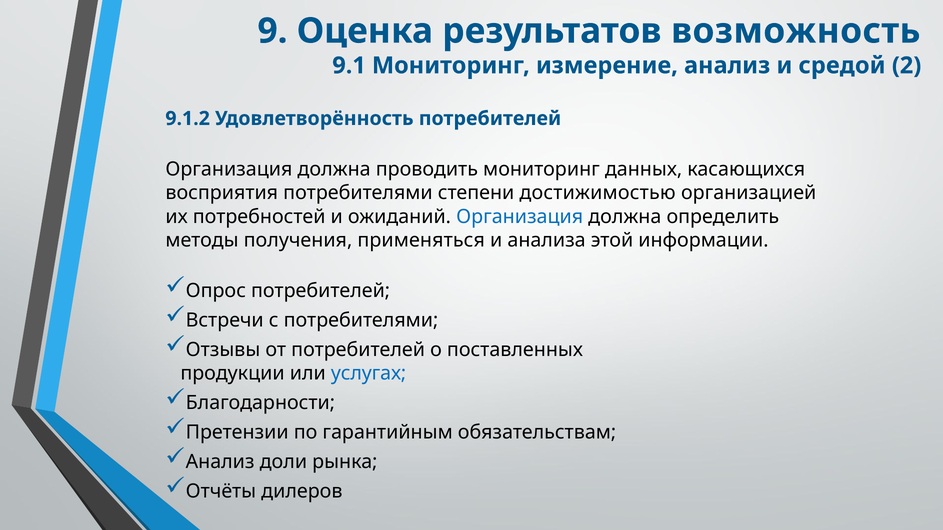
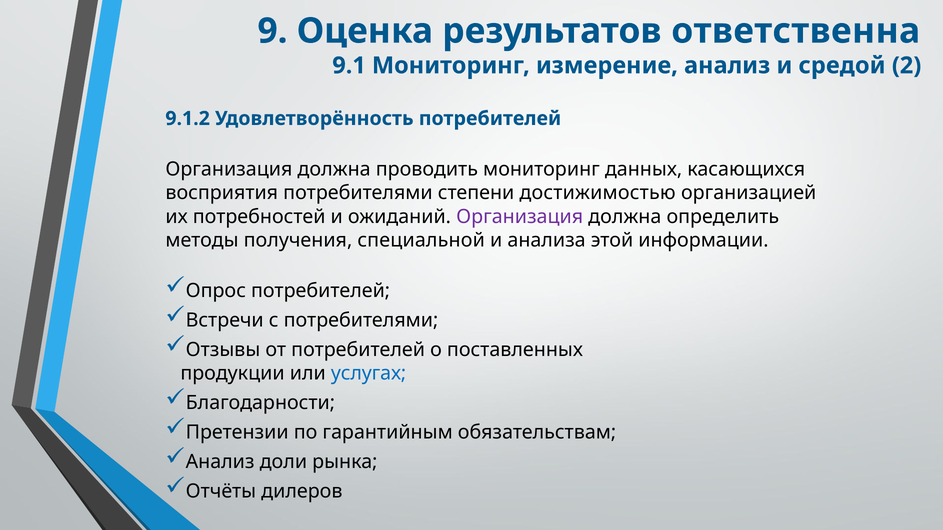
возможность: возможность -> ответственна
Организация at (520, 217) colour: blue -> purple
применяться: применяться -> специальной
